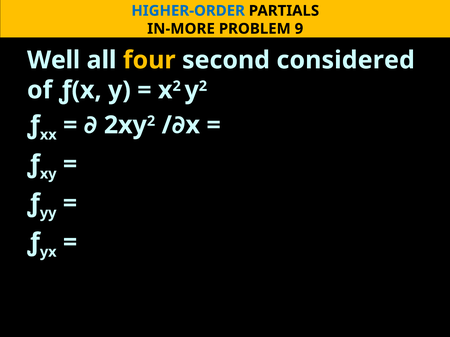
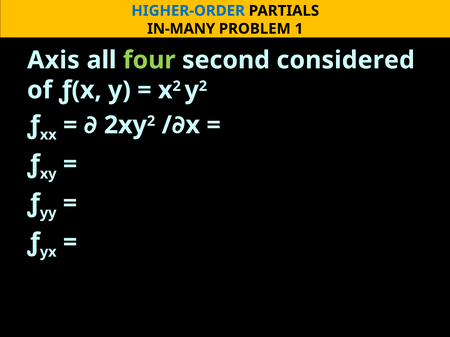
IN-MORE: IN-MORE -> IN-MANY
9: 9 -> 1
Well: Well -> Axis
four colour: yellow -> light green
